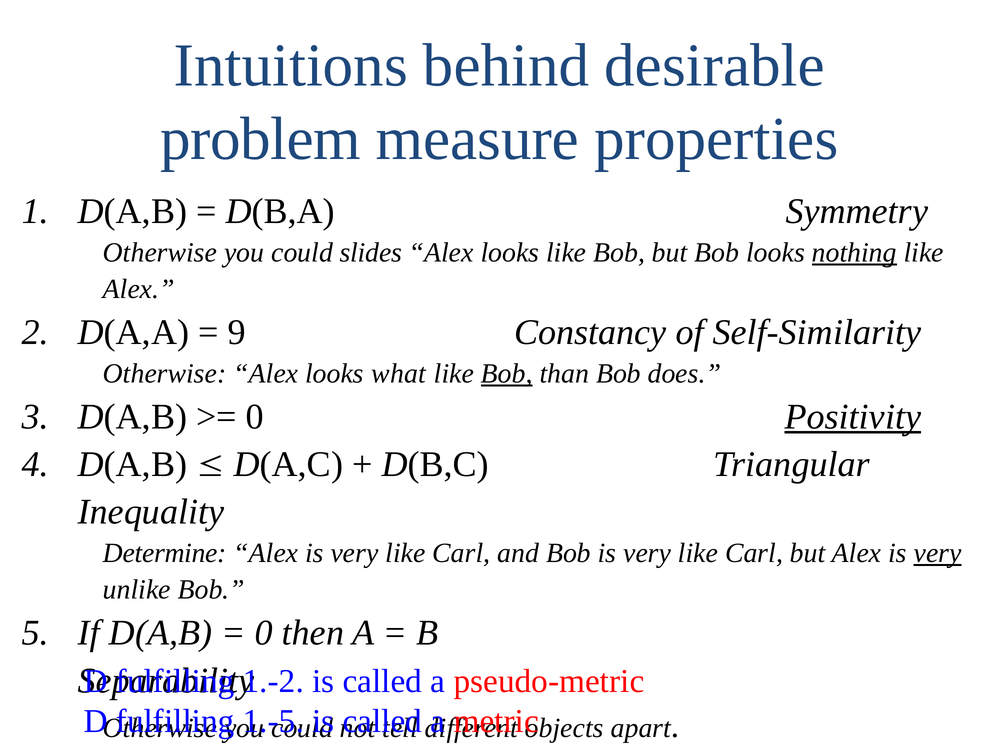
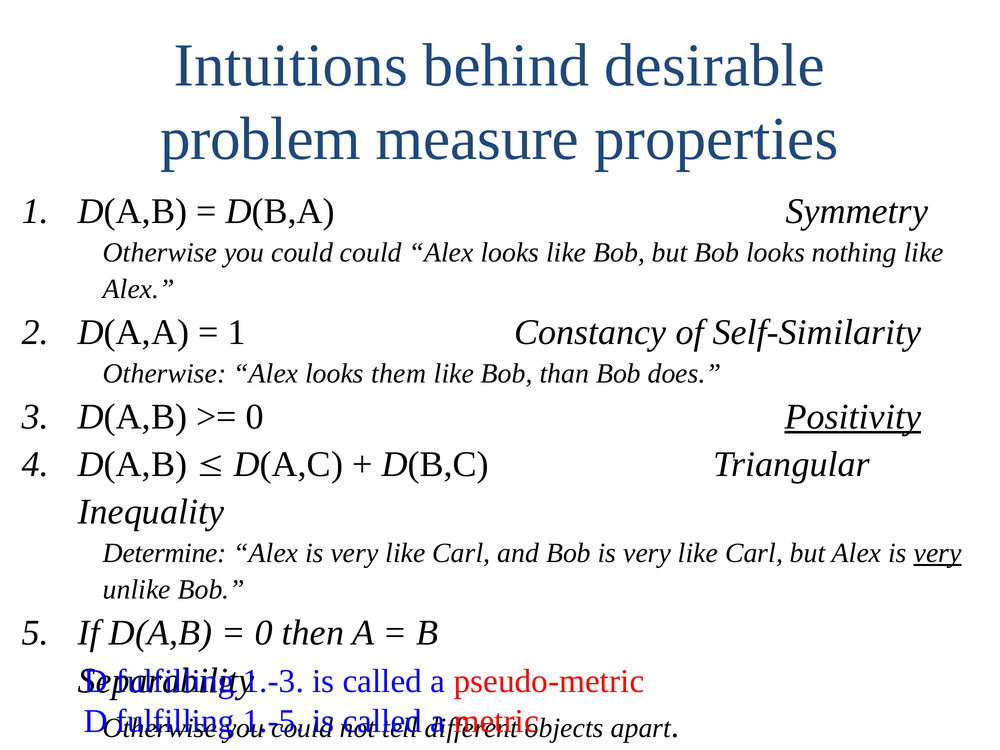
could slides: slides -> could
nothing underline: present -> none
9 at (237, 332): 9 -> 1
what: what -> them
Bob at (507, 374) underline: present -> none
1.-2: 1.-2 -> 1.-3
